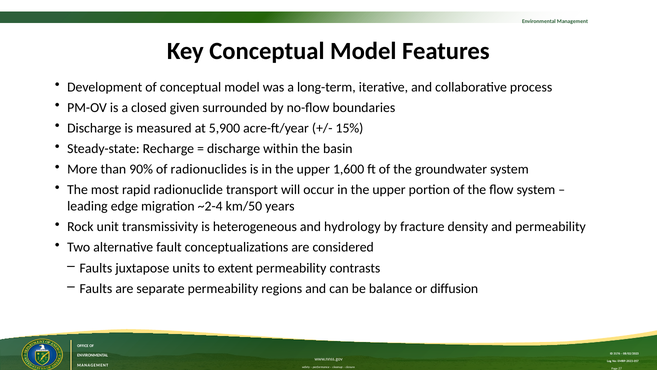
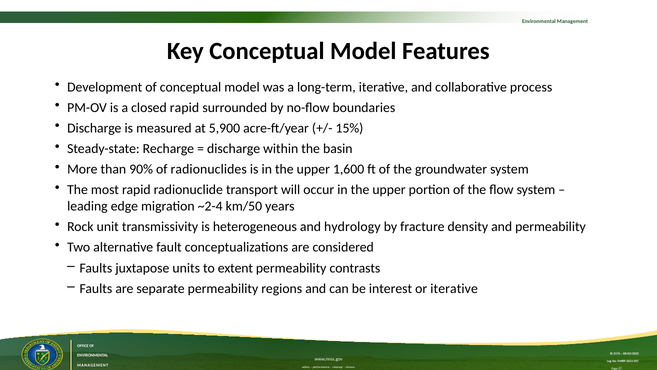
closed given: given -> rapid
balance: balance -> interest
or diffusion: diffusion -> iterative
